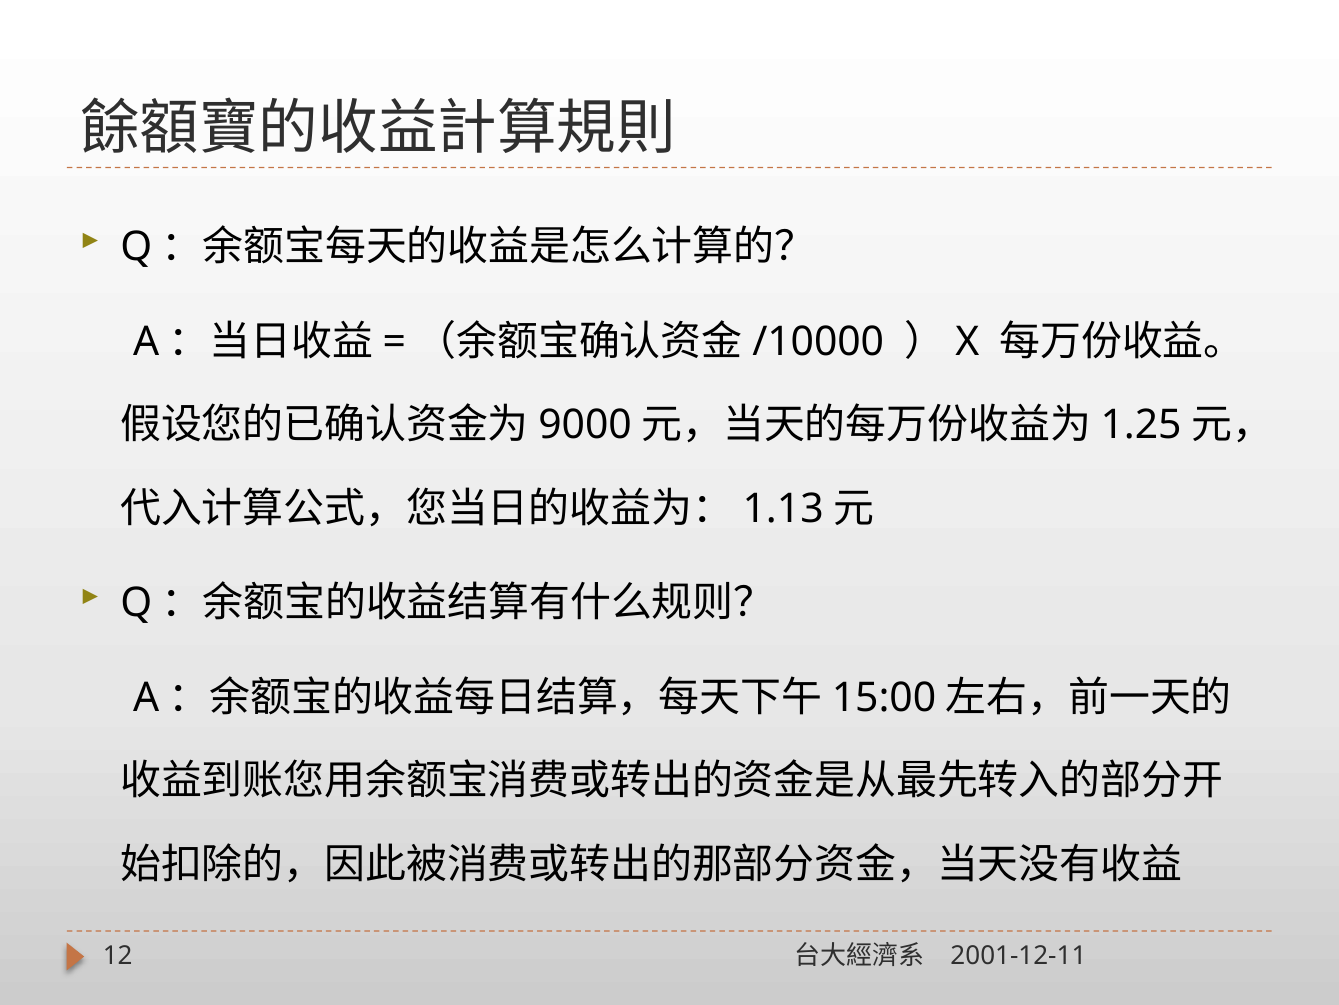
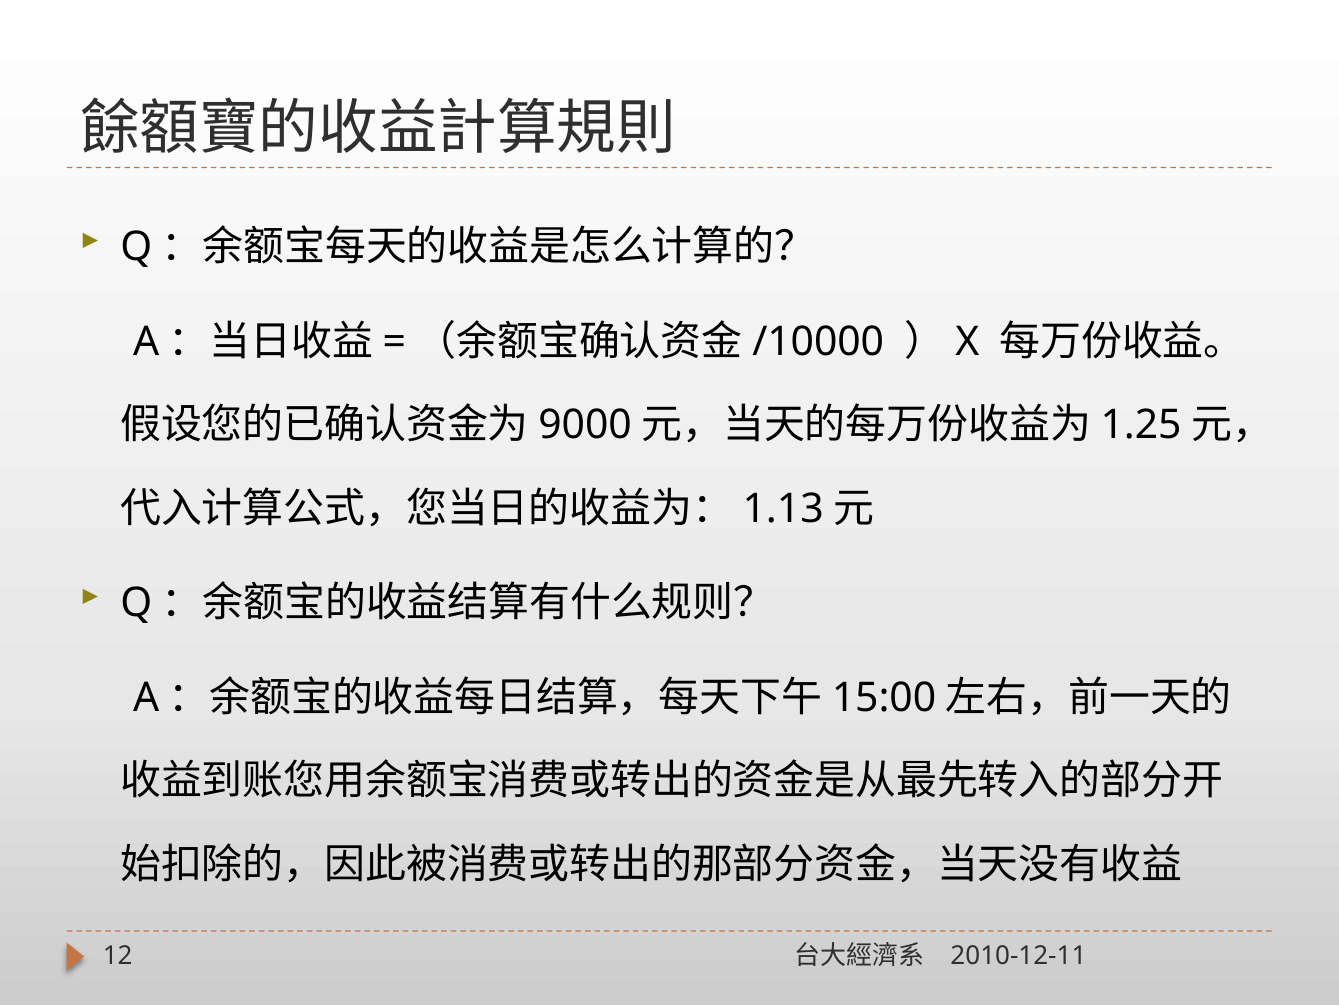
2001-12-11: 2001-12-11 -> 2010-12-11
